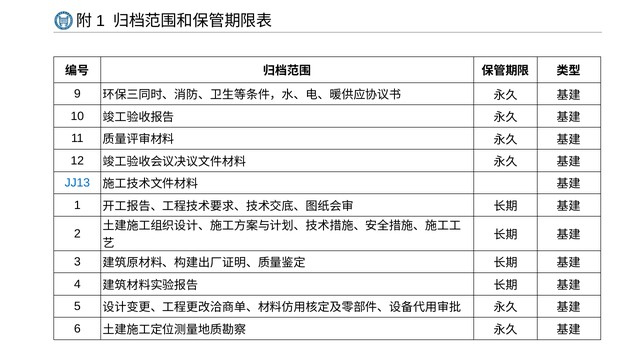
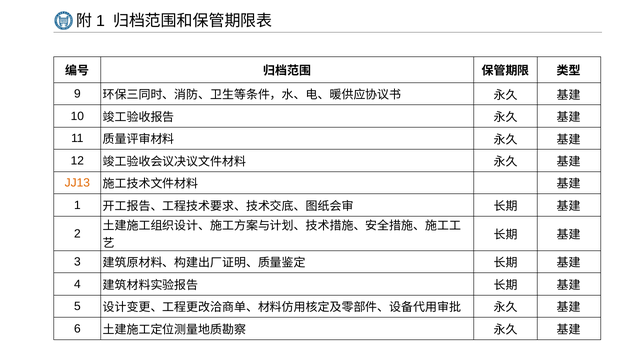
JJ13 colour: blue -> orange
